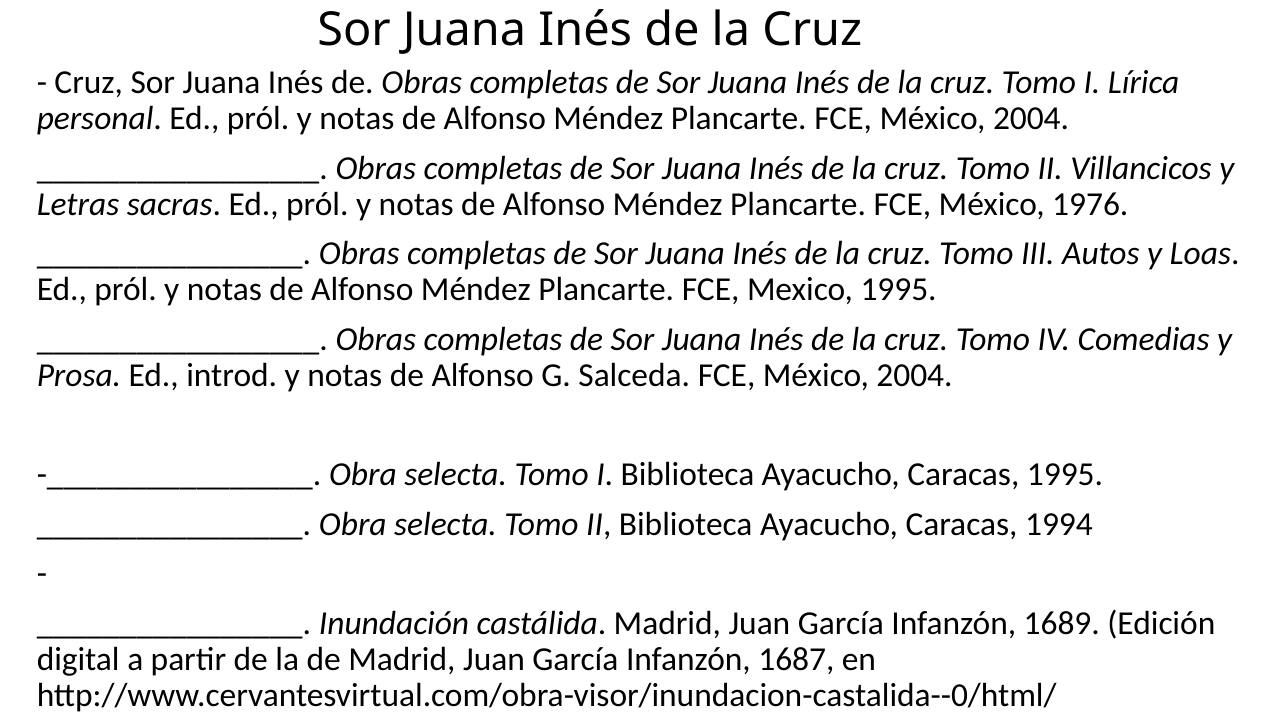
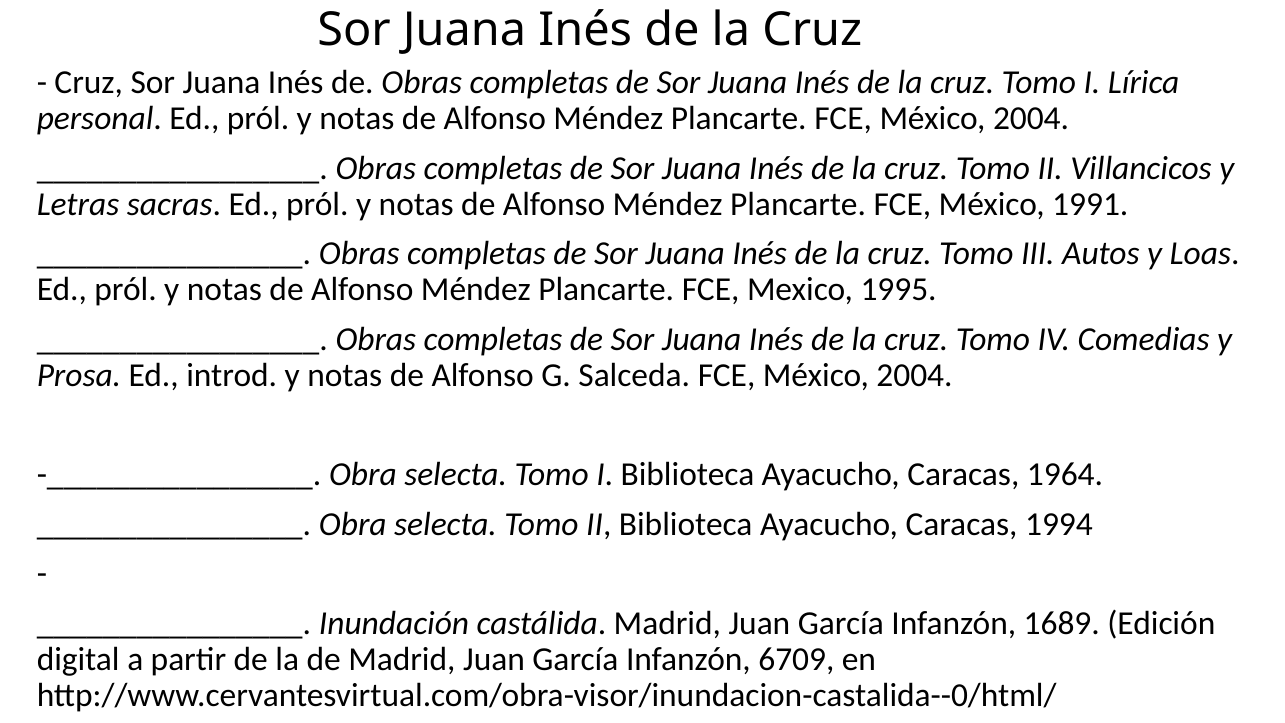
1976: 1976 -> 1991
Caracas 1995: 1995 -> 1964
1687: 1687 -> 6709
